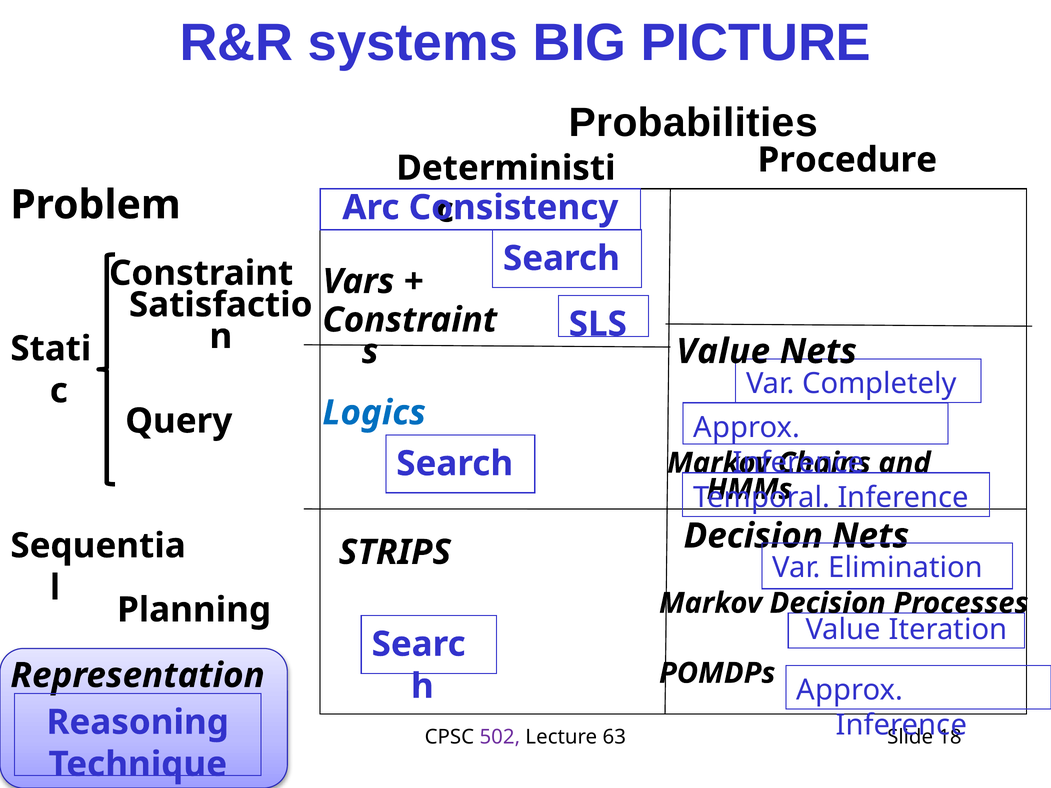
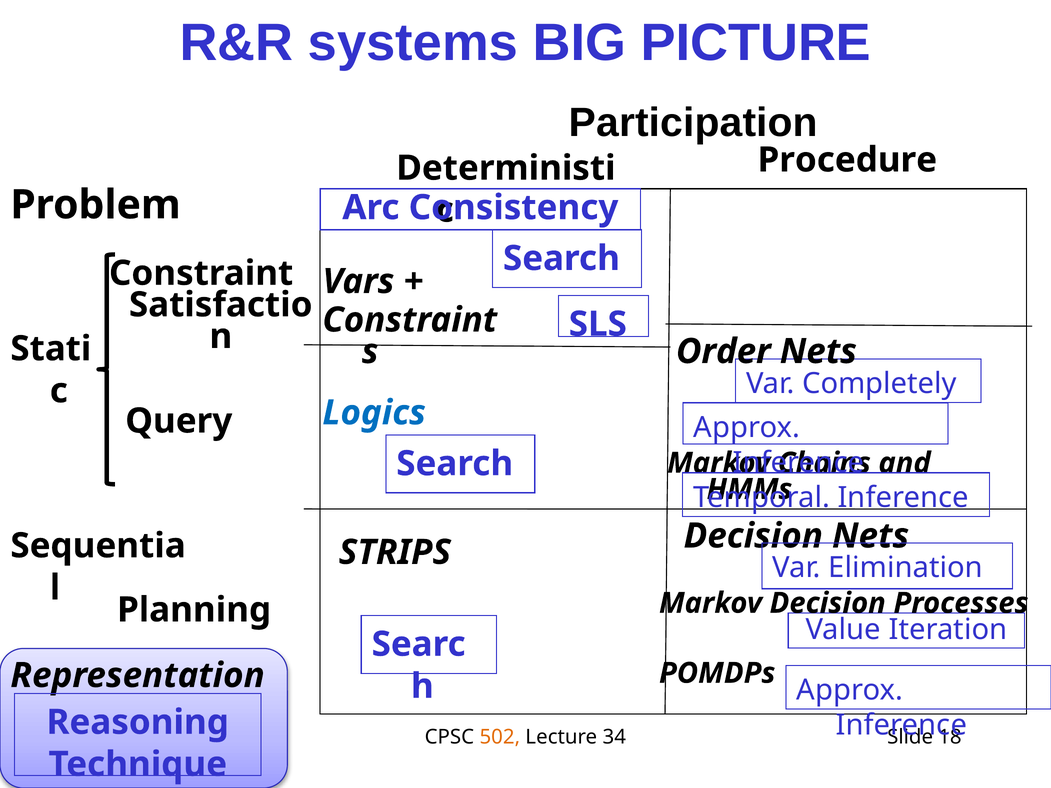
Probabilities: Probabilities -> Participation
Value at (723, 352): Value -> Order
502 colour: purple -> orange
63: 63 -> 34
